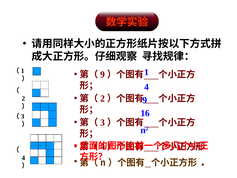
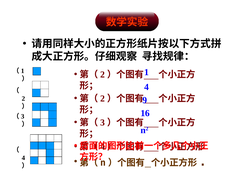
9 at (103, 74): 9 -> 2
